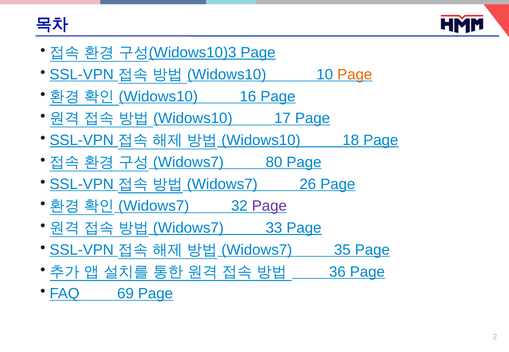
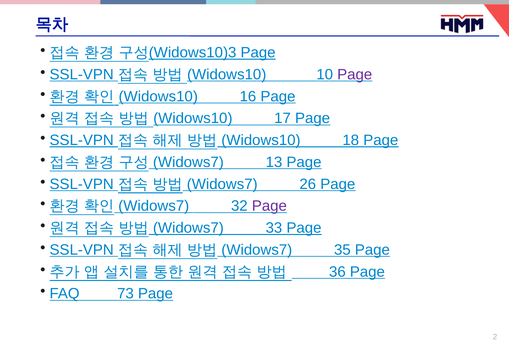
Page at (355, 75) colour: orange -> purple
80: 80 -> 13
69: 69 -> 73
